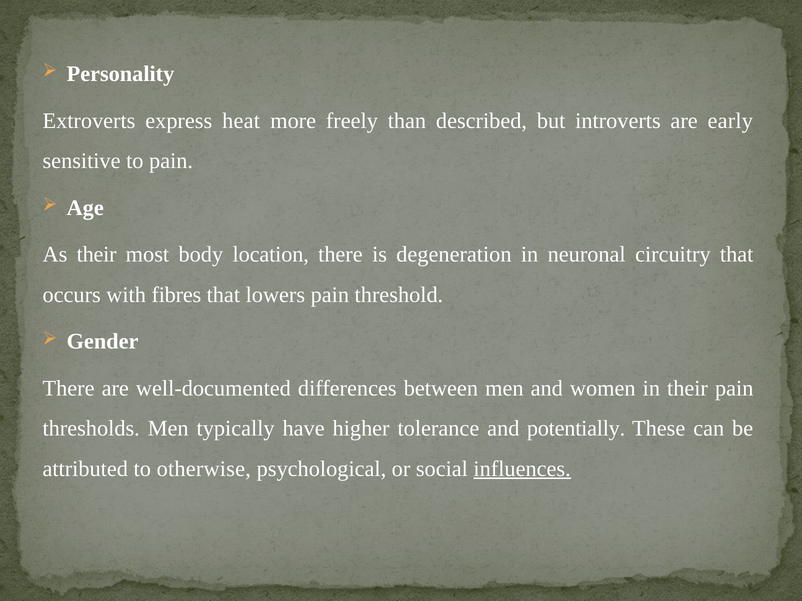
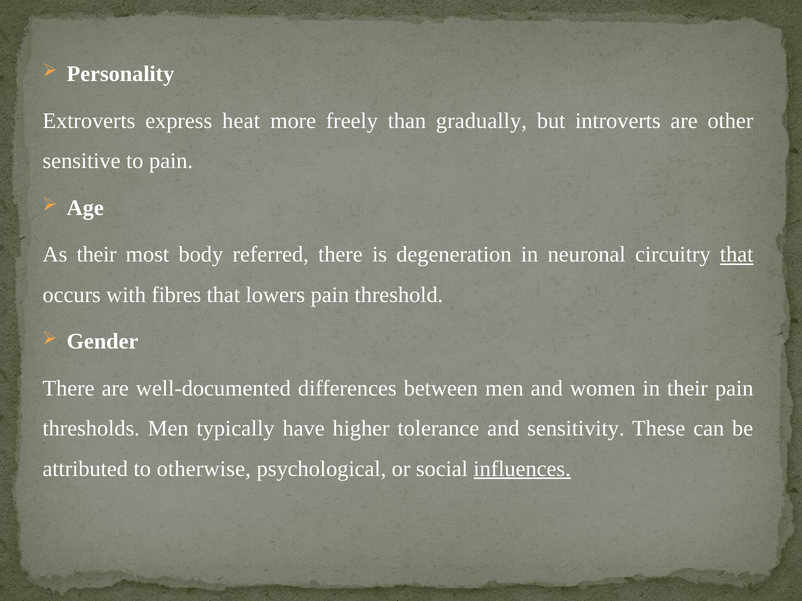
described: described -> gradually
early: early -> other
location: location -> referred
that at (737, 255) underline: none -> present
potentially: potentially -> sensitivity
